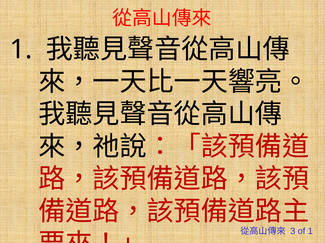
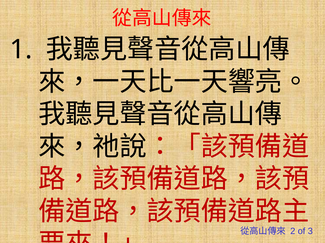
3: 3 -> 2
of 1: 1 -> 3
